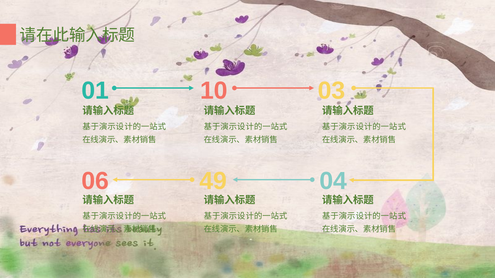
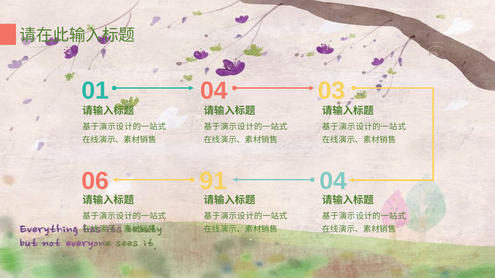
01 10: 10 -> 04
49: 49 -> 91
